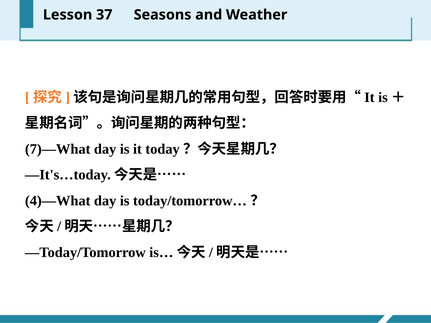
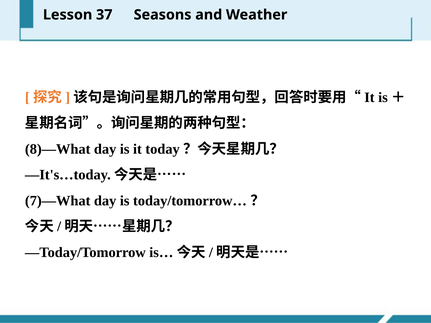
7)—What: 7)—What -> 8)—What
4)—What: 4)—What -> 7)—What
